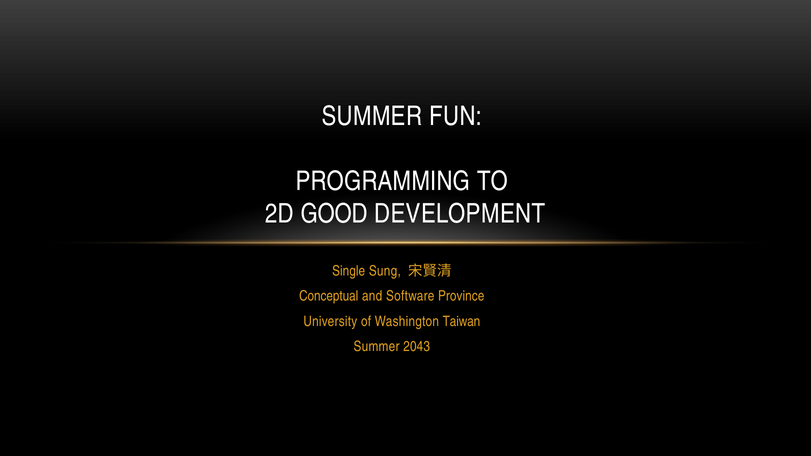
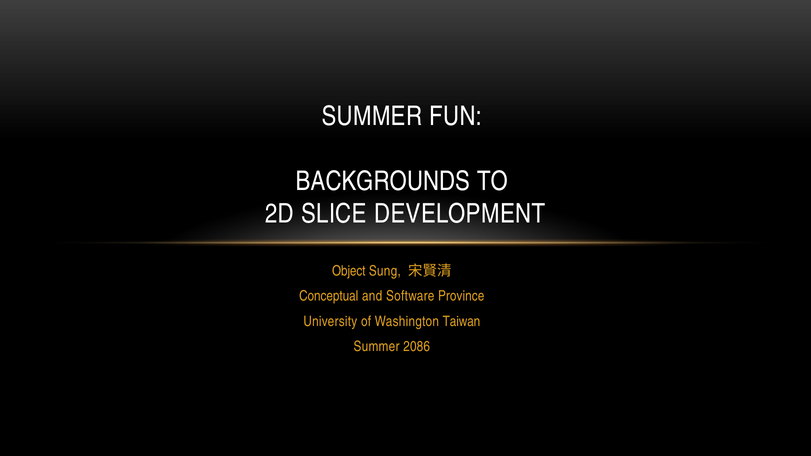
PROGRAMMING: PROGRAMMING -> BACKGROUNDS
GOOD: GOOD -> SLICE
Single: Single -> Object
2043: 2043 -> 2086
